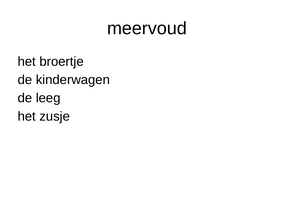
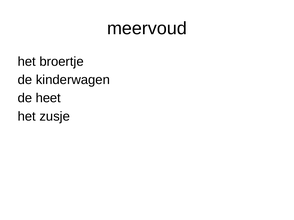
leeg: leeg -> heet
